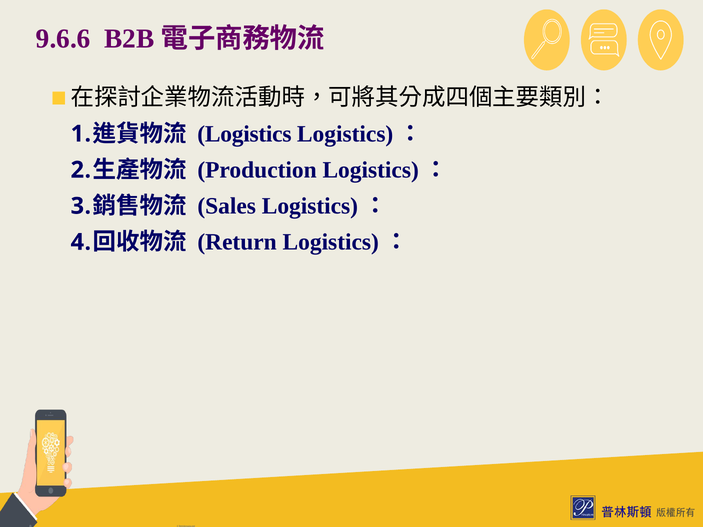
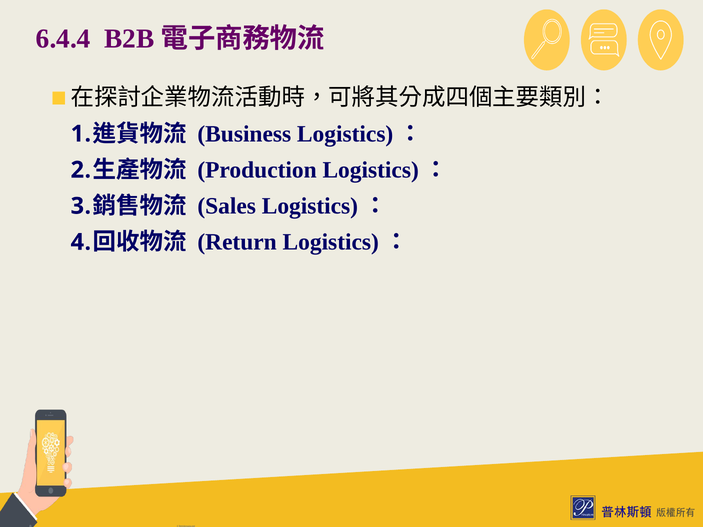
9.6.6: 9.6.6 -> 6.4.4
Logistics: Logistics -> Business
